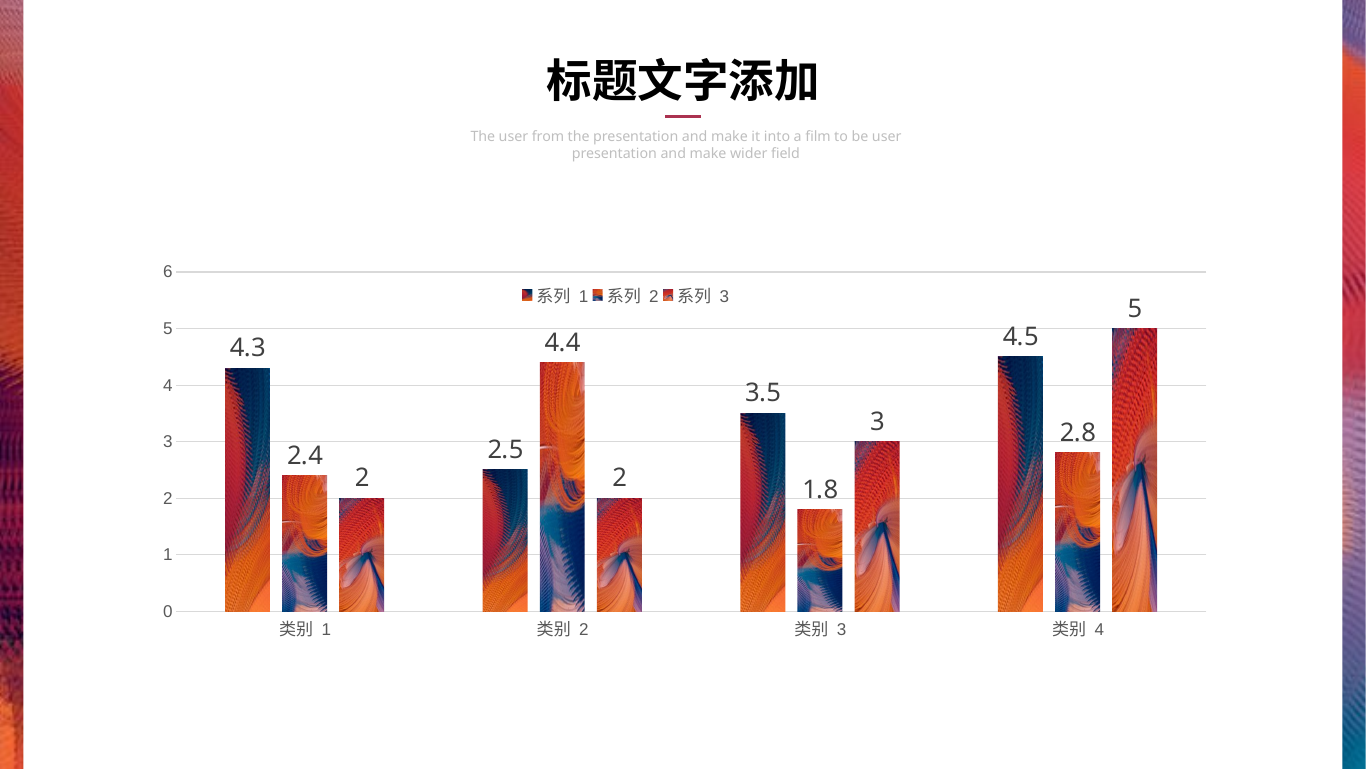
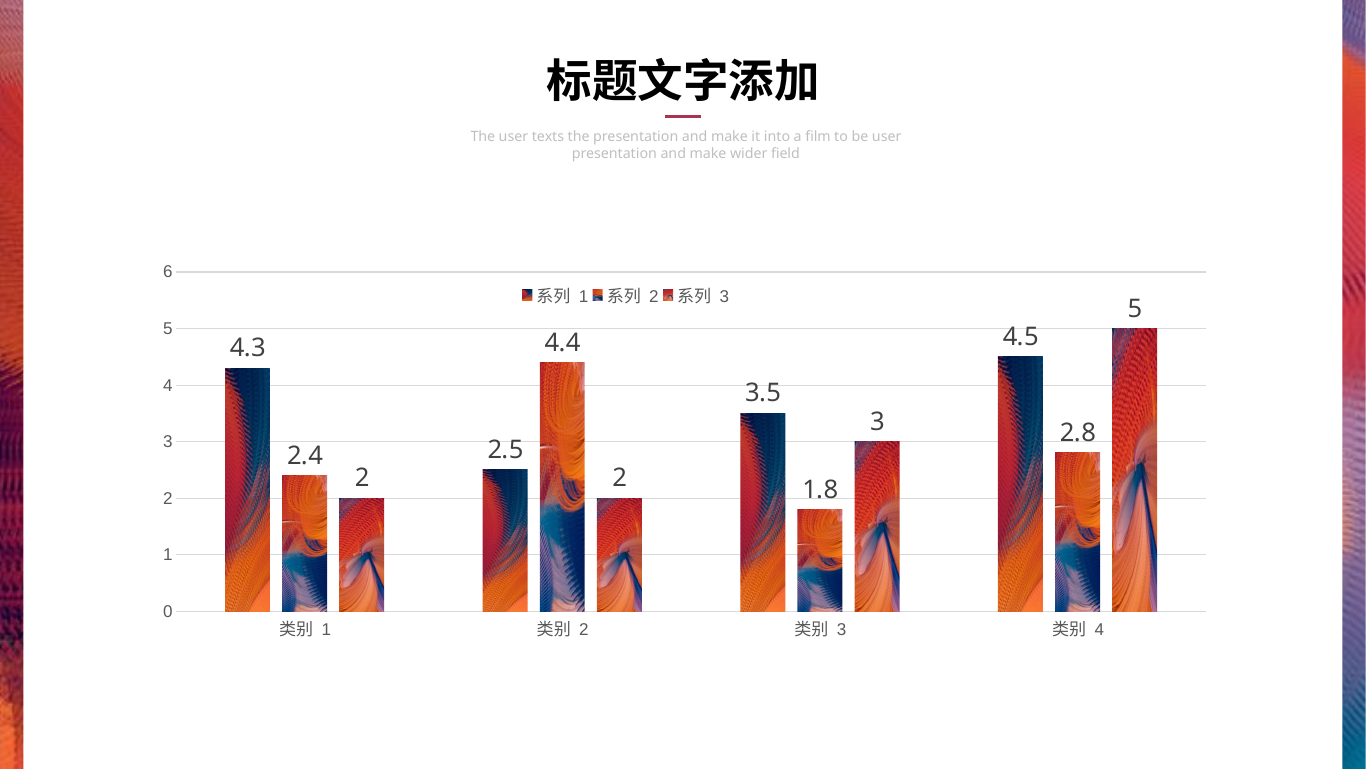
from: from -> texts
